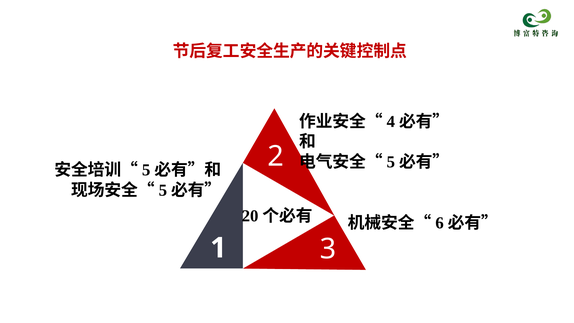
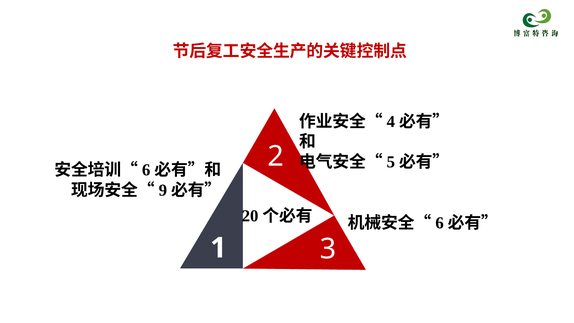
5 at (146, 170): 5 -> 6
5 at (163, 190): 5 -> 9
